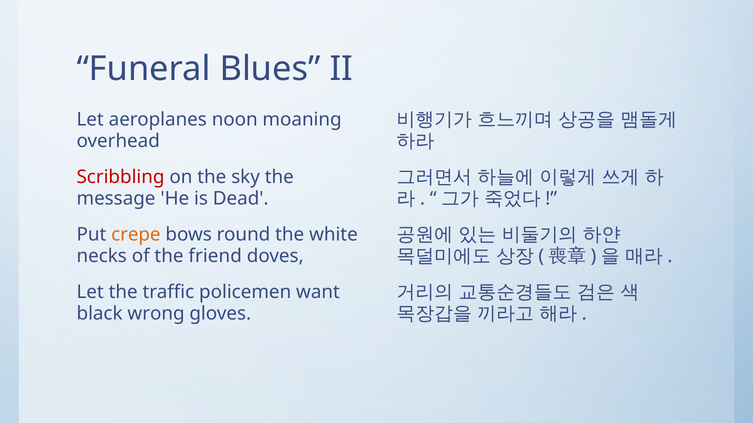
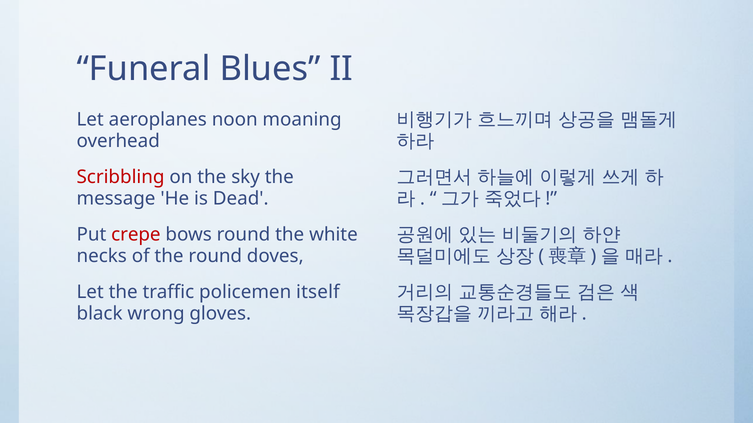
crepe colour: orange -> red
the friend: friend -> round
want: want -> itself
